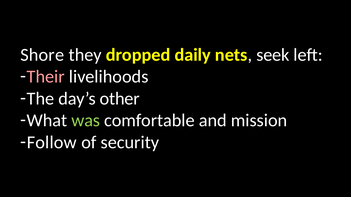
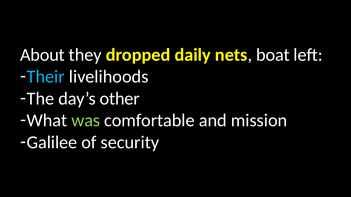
Shore: Shore -> About
seek: seek -> boat
Their colour: pink -> light blue
Follow: Follow -> Galilee
